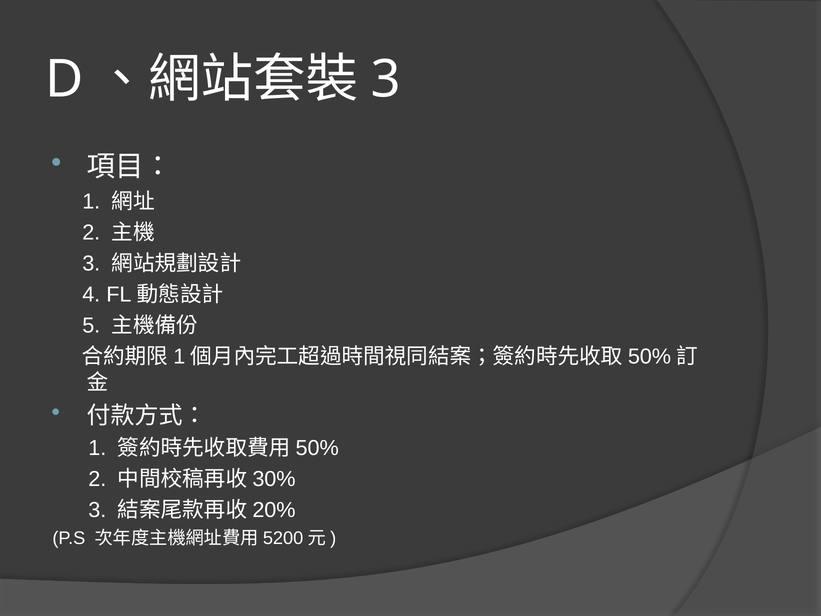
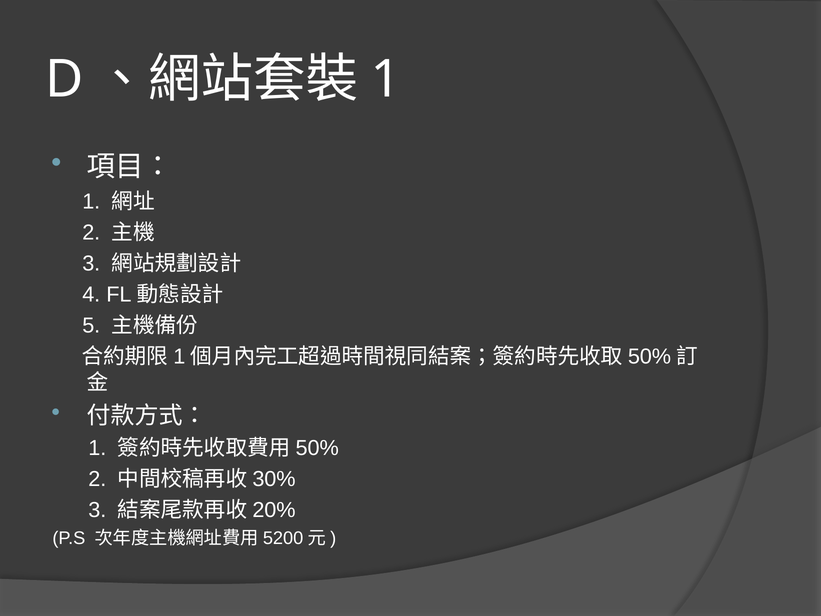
3 at (386, 80): 3 -> 1
